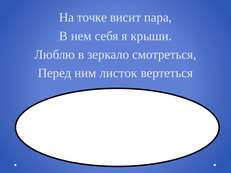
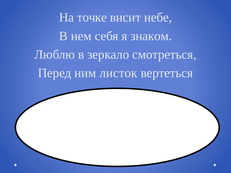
пара: пара -> небе
крыши: крыши -> знаком
